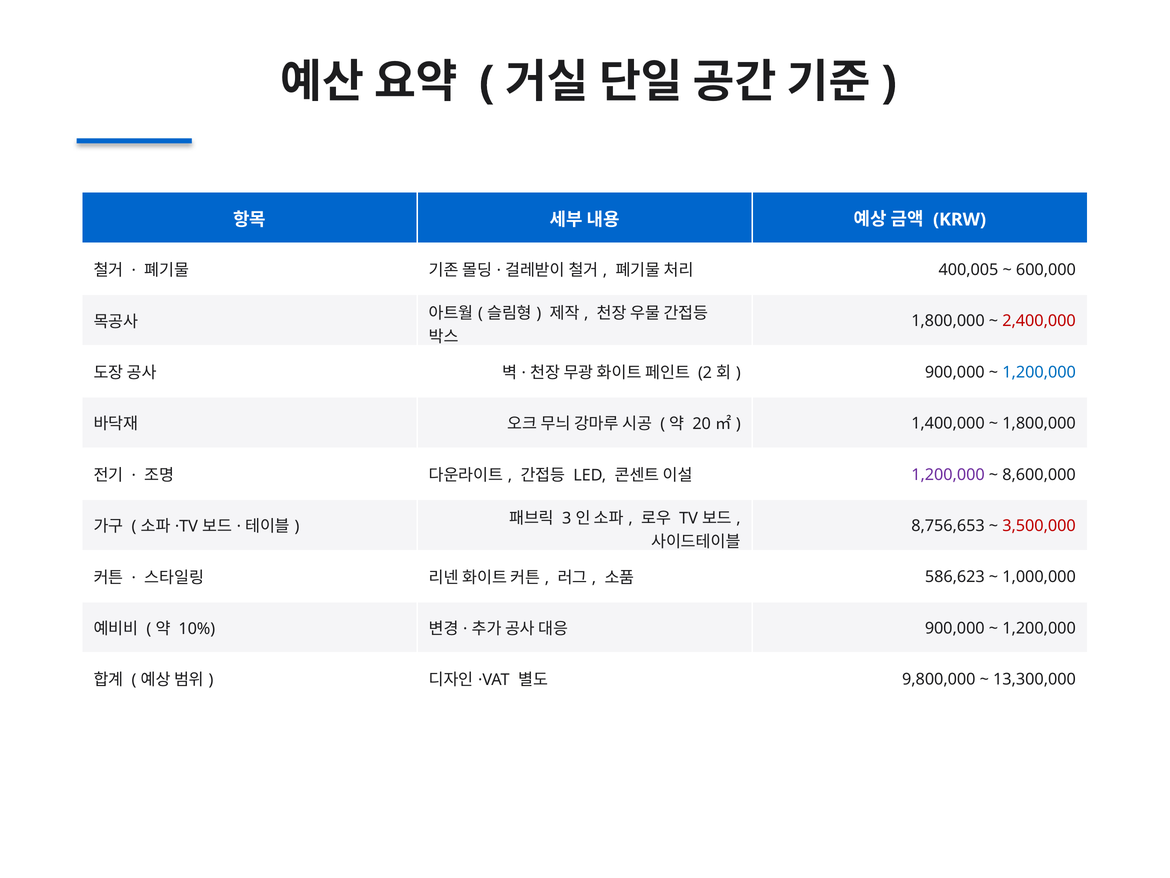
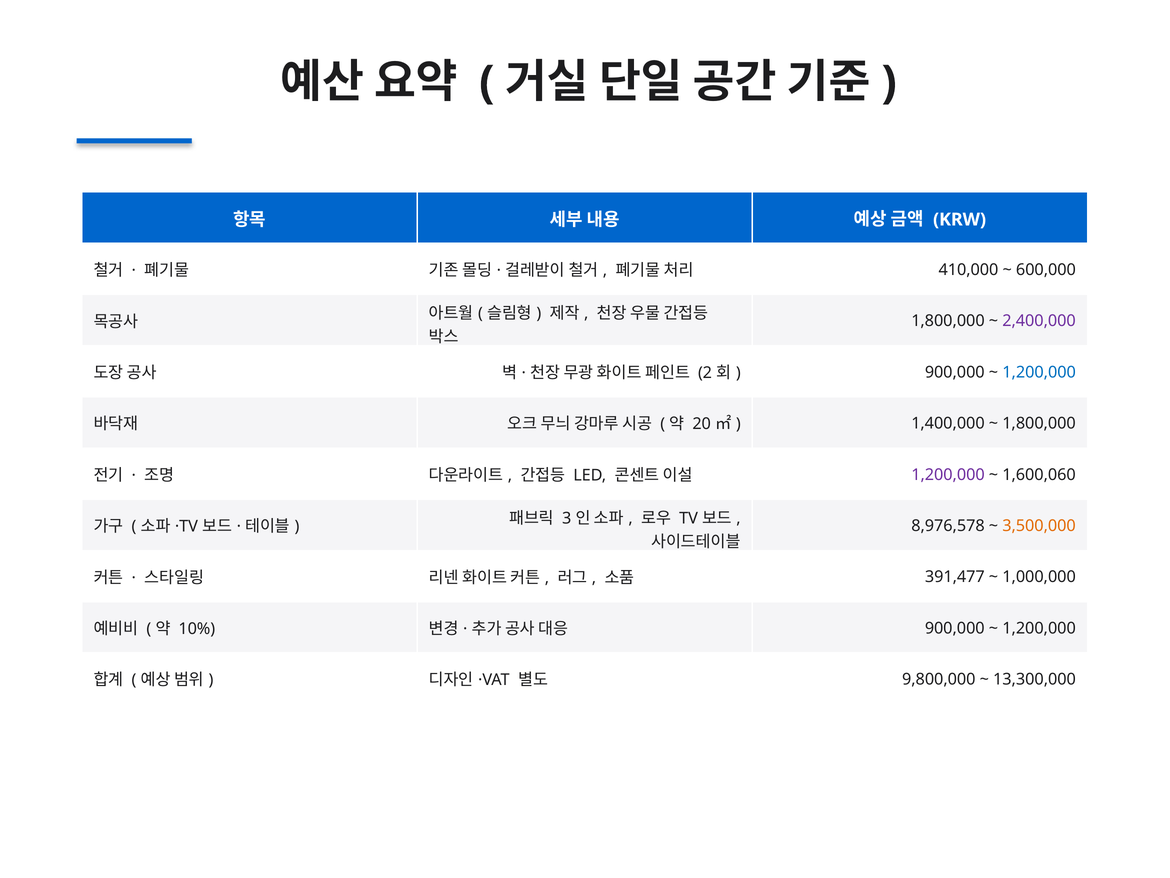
400,005: 400,005 -> 410,000
2,400,000 colour: red -> purple
8,600,000: 8,600,000 -> 1,600,060
8,756,653: 8,756,653 -> 8,976,578
3,500,000 colour: red -> orange
586,623: 586,623 -> 391,477
